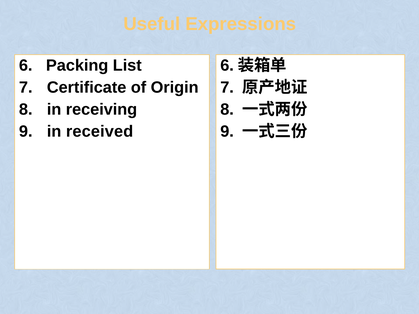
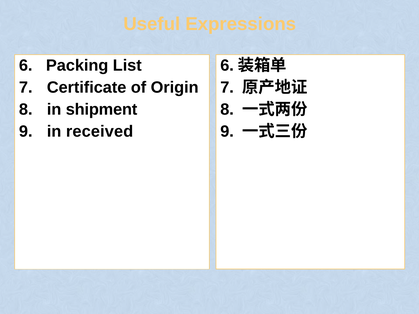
receiving: receiving -> shipment
